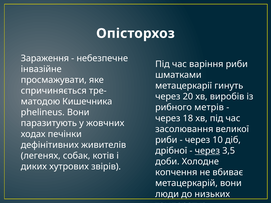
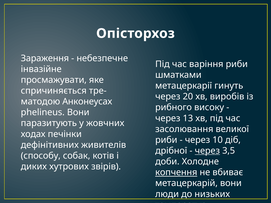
Кишечника: Кишечника -> Анконеусах
метрів: метрів -> високу
18: 18 -> 13
легенях: легенях -> способу
копчення underline: none -> present
